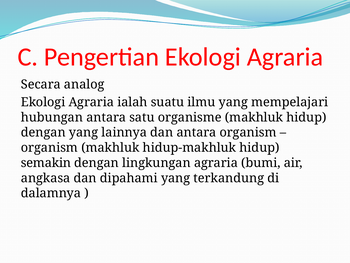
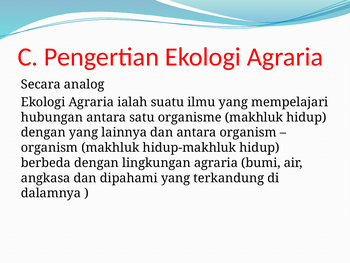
semakin: semakin -> berbeda
